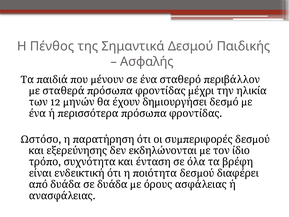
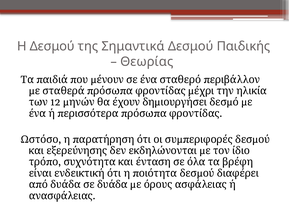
Η Πένθος: Πένθος -> Δεσμού
Ασφαλής: Ασφαλής -> Θεωρίας
